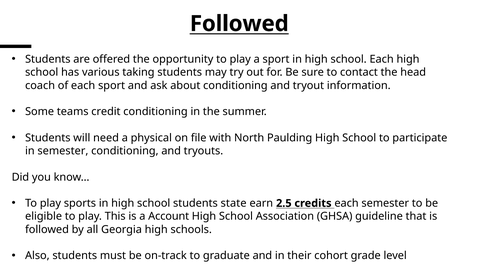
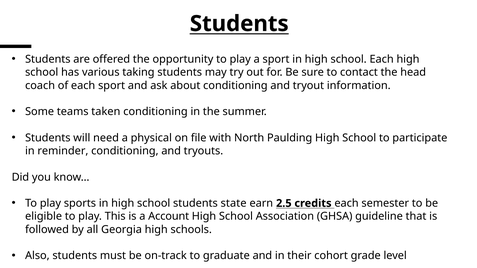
Followed at (239, 24): Followed -> Students
credit: credit -> taken
in semester: semester -> reminder
